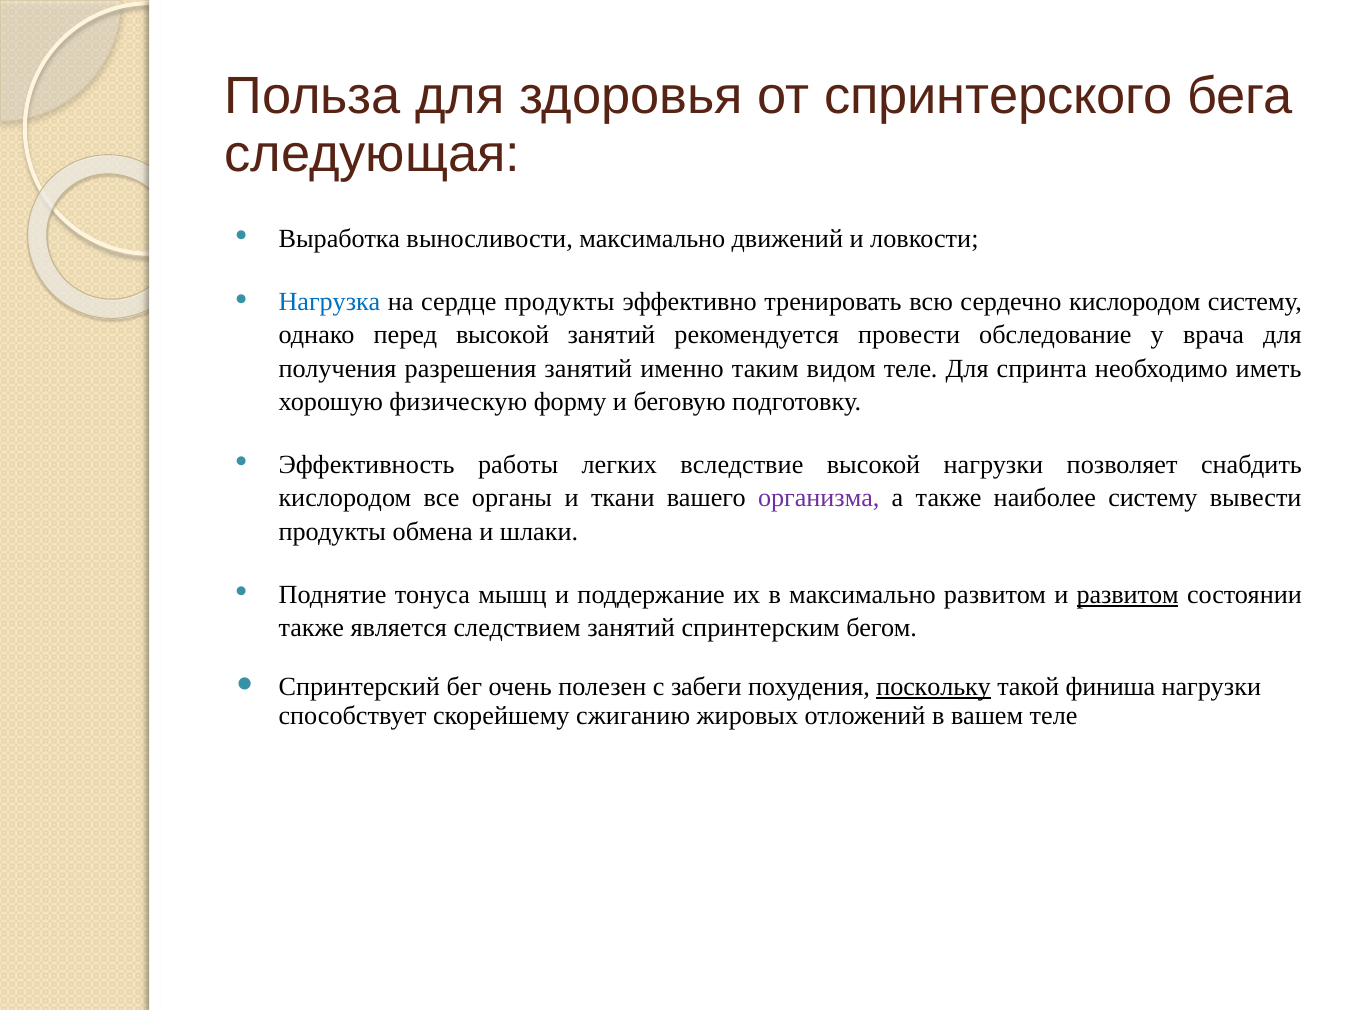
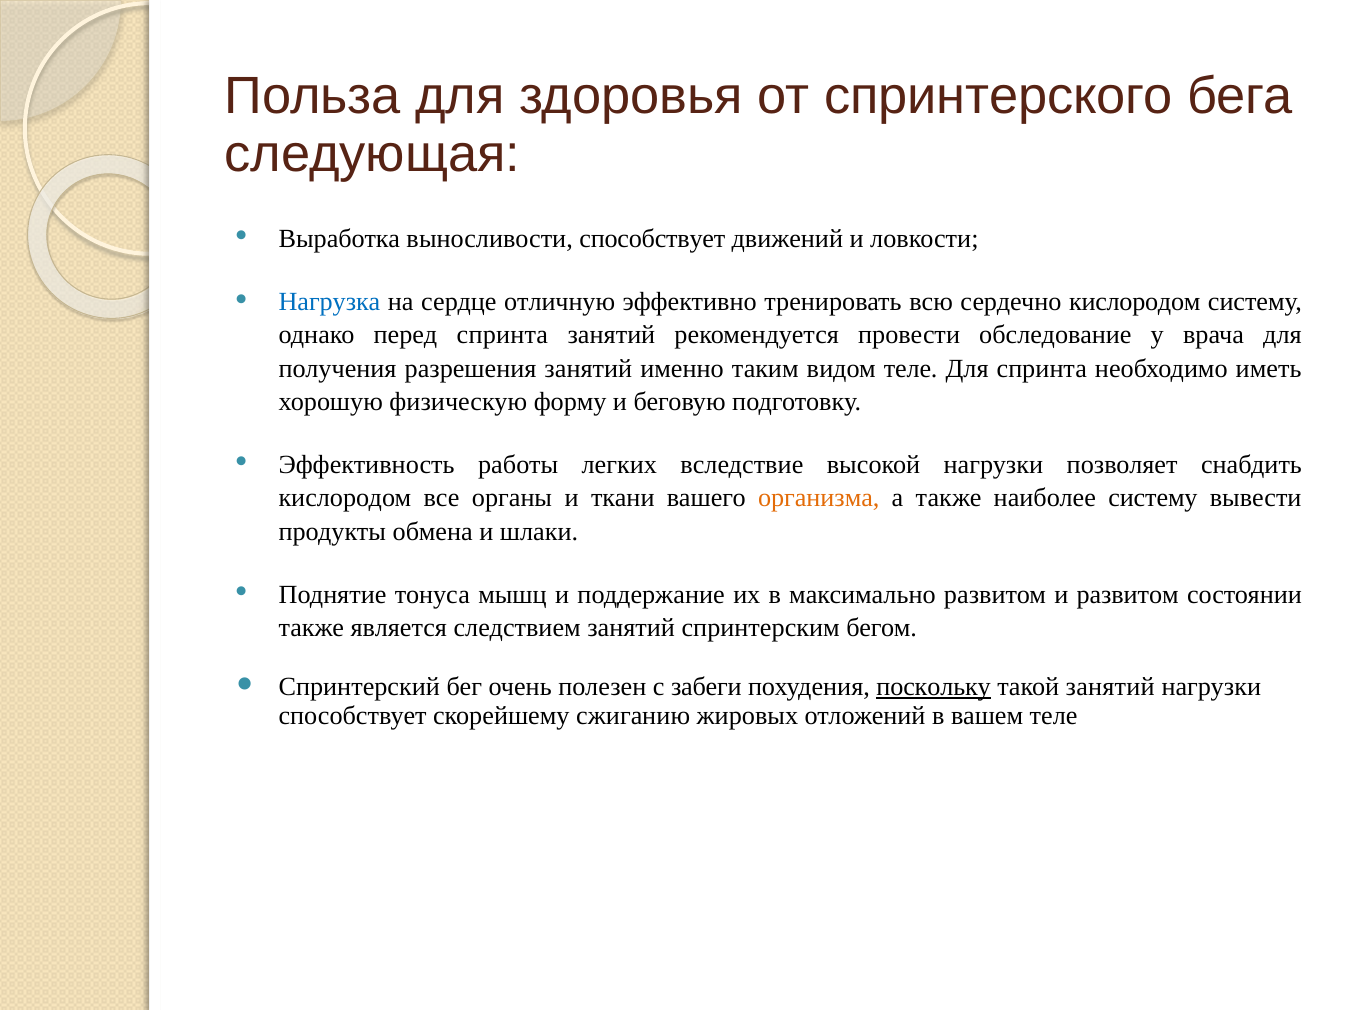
выносливости максимально: максимально -> способствует
сердце продукты: продукты -> отличную
перед высокой: высокой -> спринта
организма colour: purple -> orange
развитом at (1128, 595) underline: present -> none
такой финиша: финиша -> занятий
